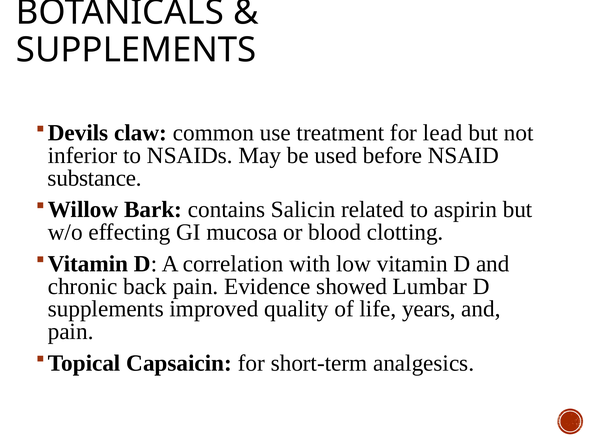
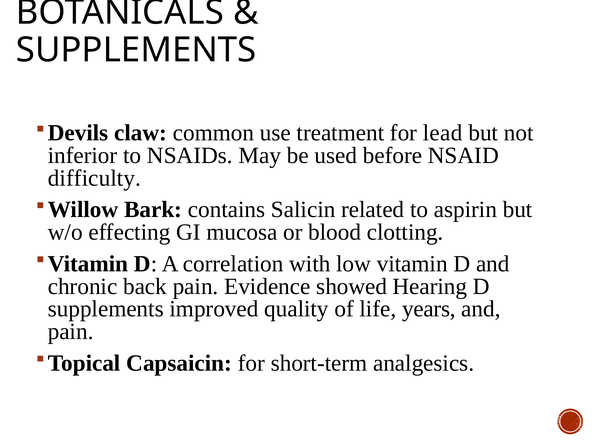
substance: substance -> difficulty
Lumbar: Lumbar -> Hearing
